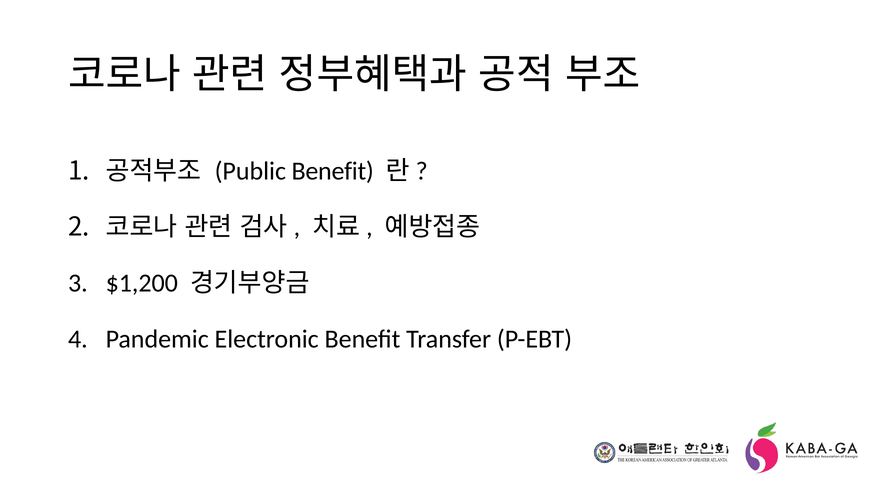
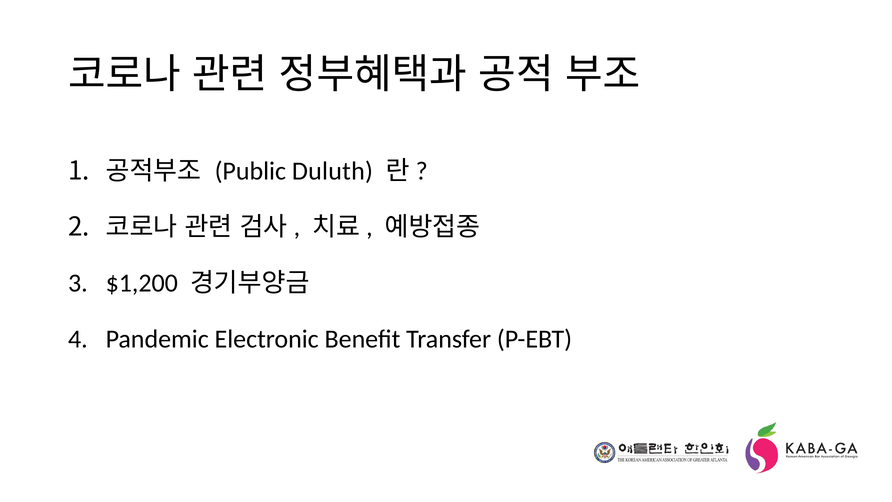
Public Benefit: Benefit -> Duluth
